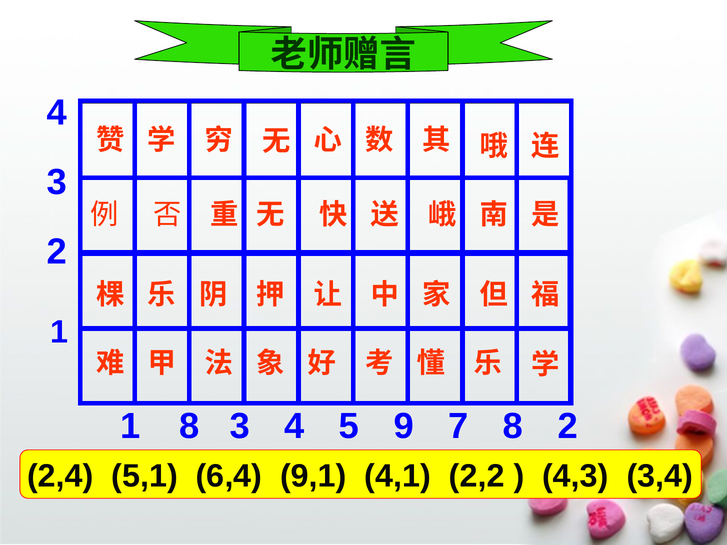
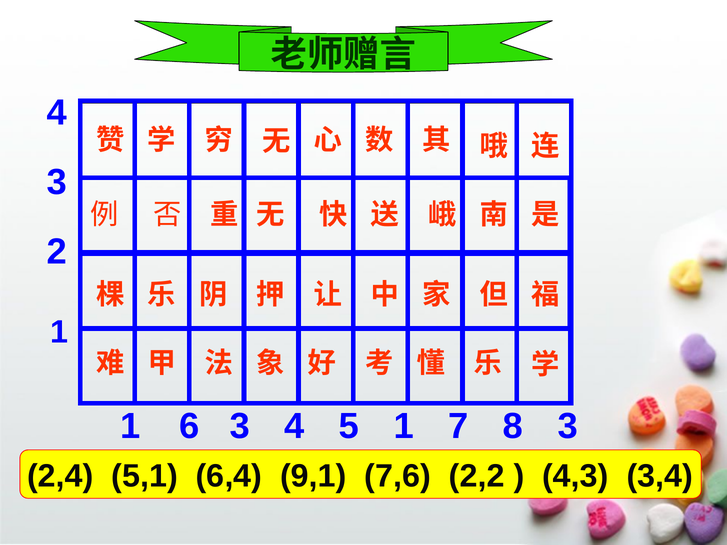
1 8: 8 -> 6
5 9: 9 -> 1
8 2: 2 -> 3
4,1: 4,1 -> 7,6
